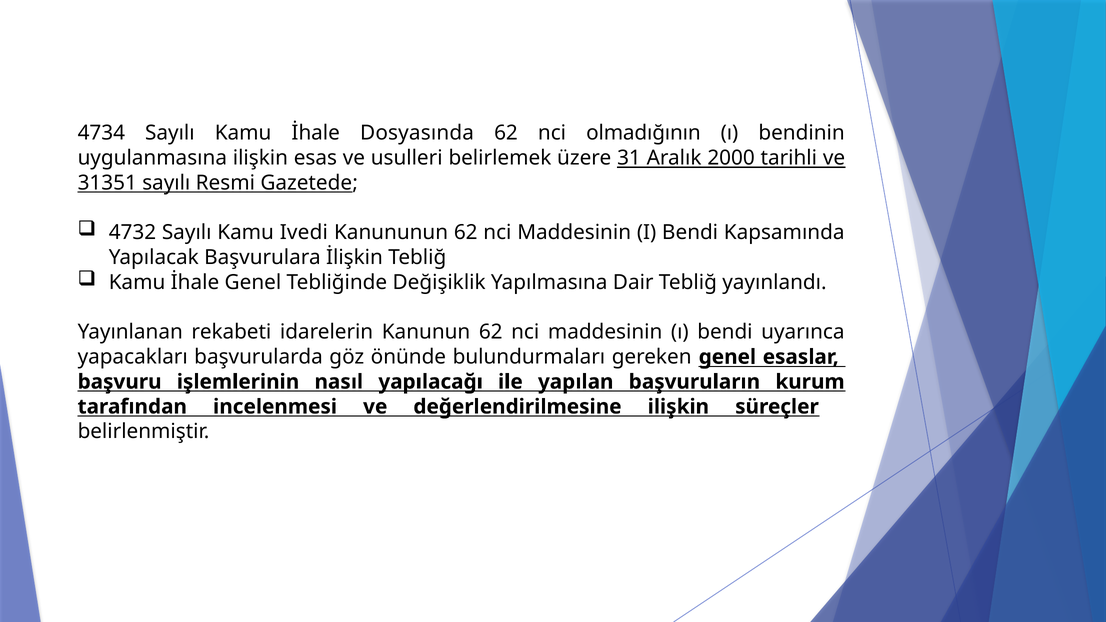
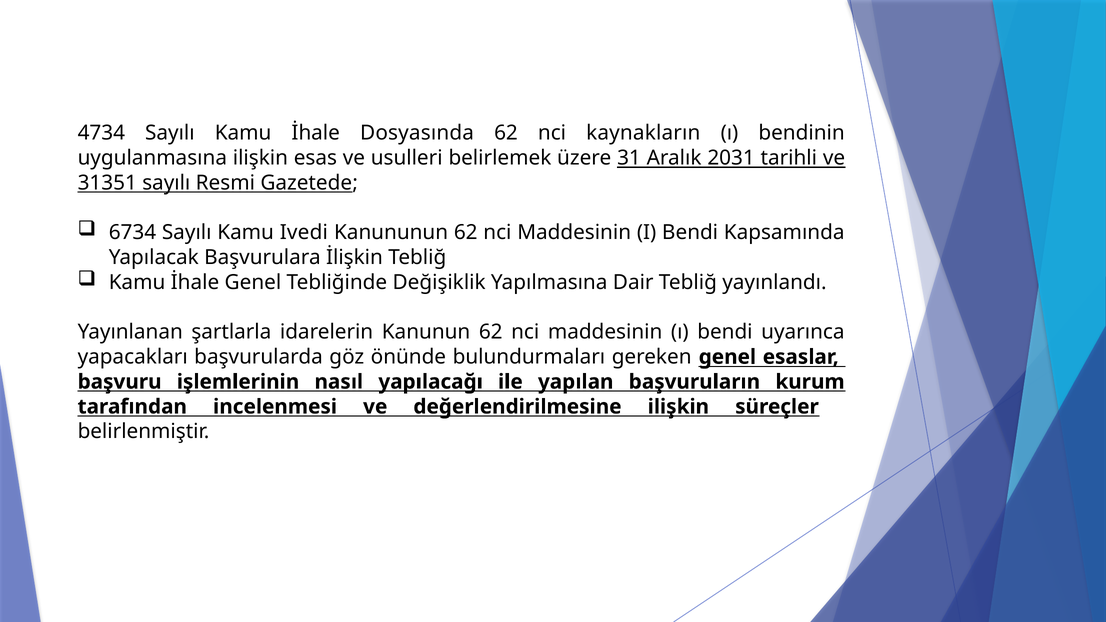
olmadığının: olmadığının -> kaynakların
2000: 2000 -> 2031
4732: 4732 -> 6734
rekabeti: rekabeti -> şartlarla
